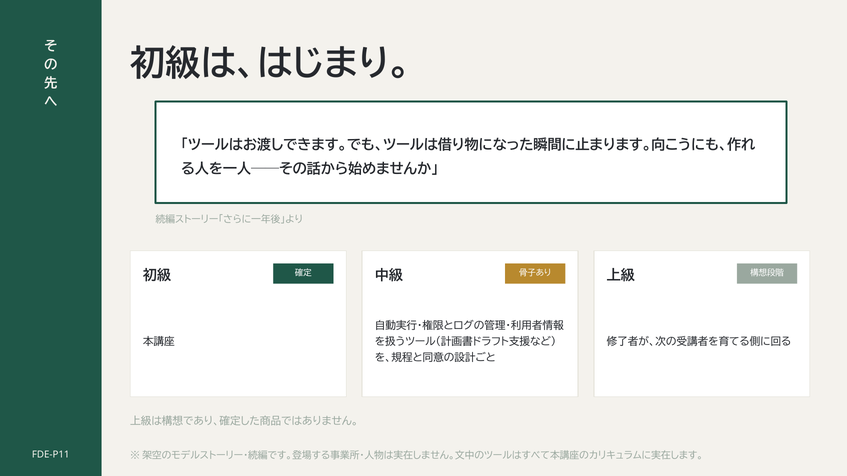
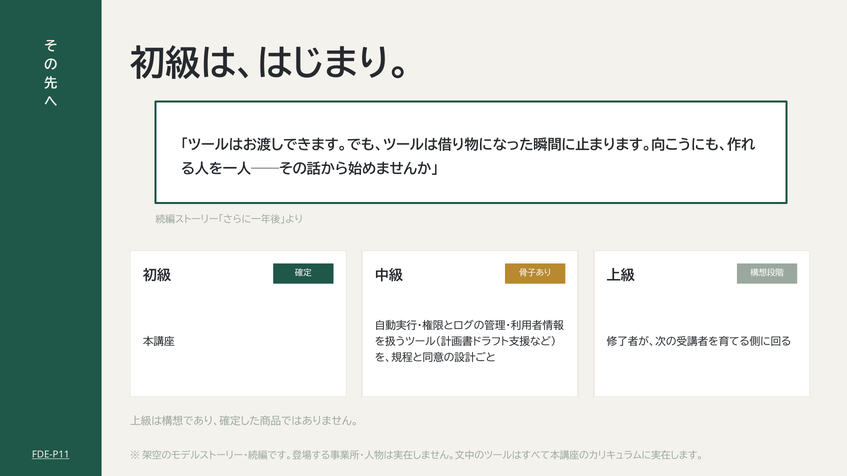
FDE-P11 underline: none -> present
